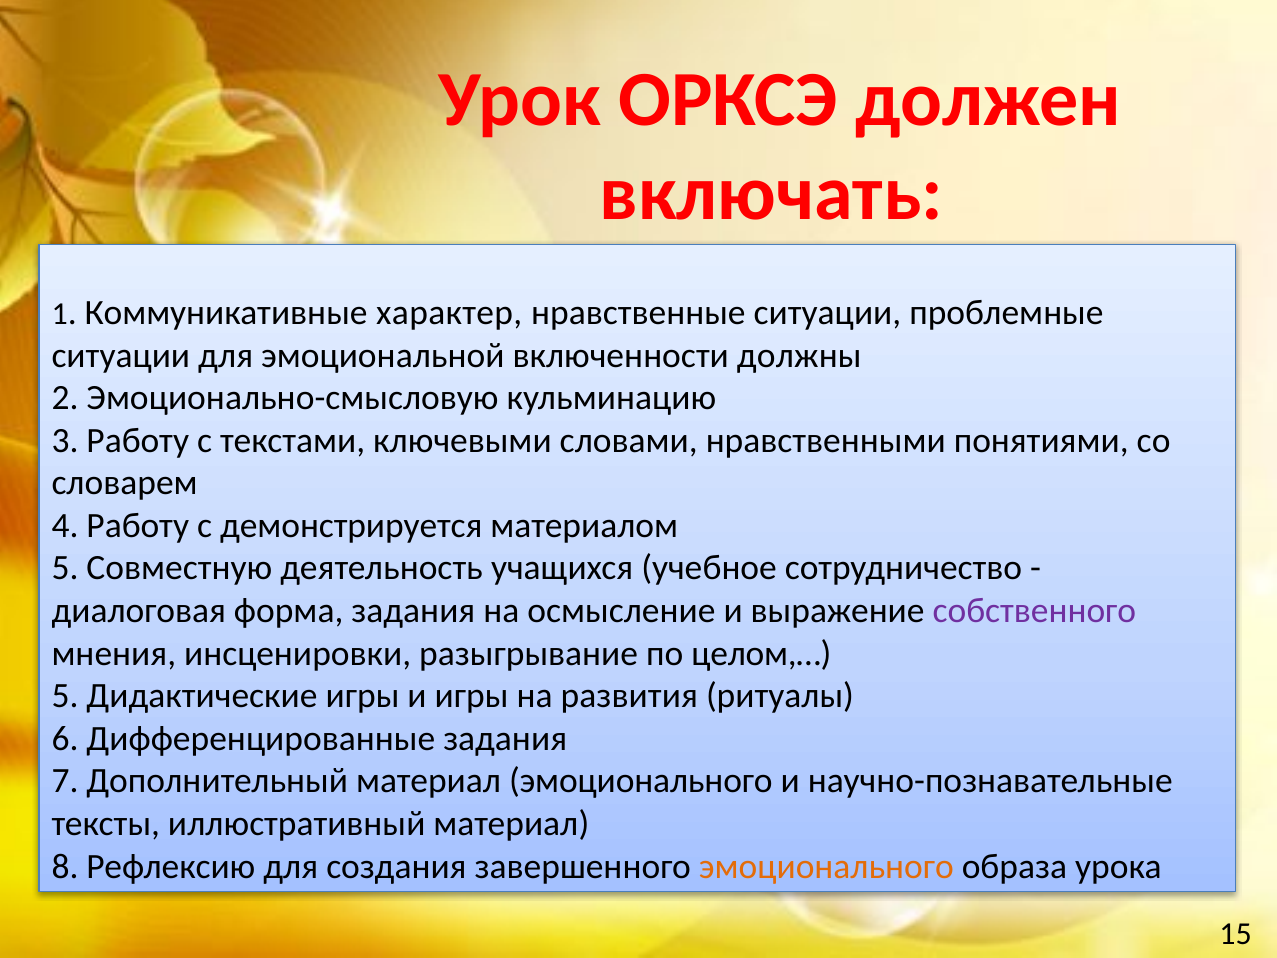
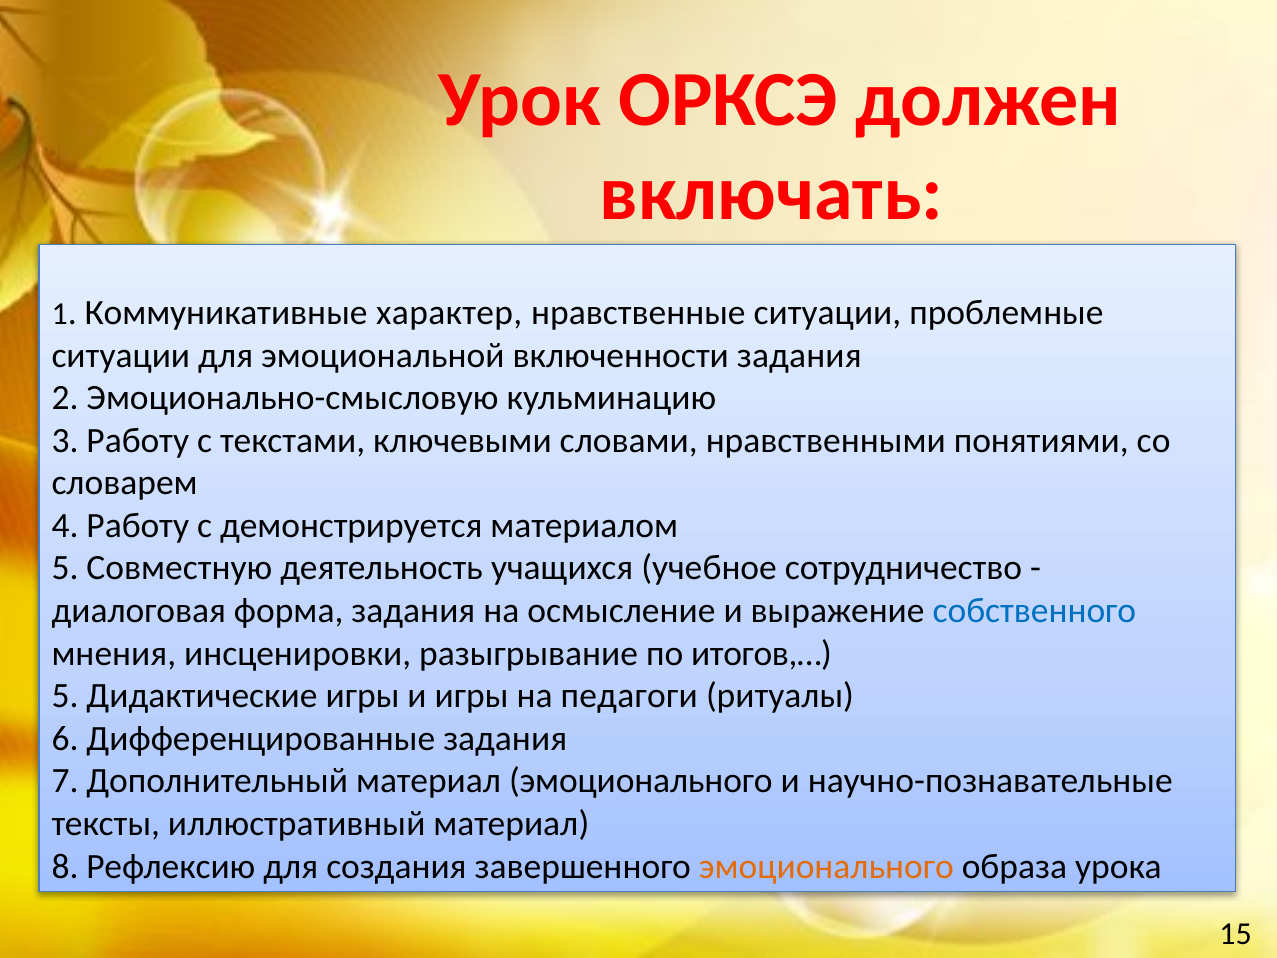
включенности должны: должны -> задания
собственного colour: purple -> blue
целом,…: целом,… -> итогов,…
развития: развития -> педагоги
